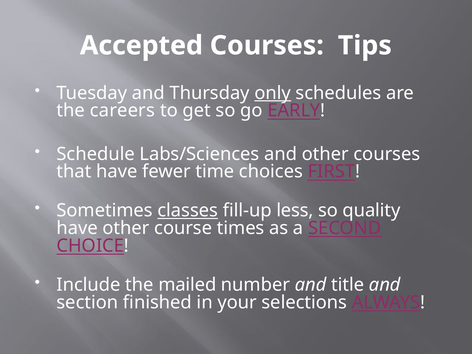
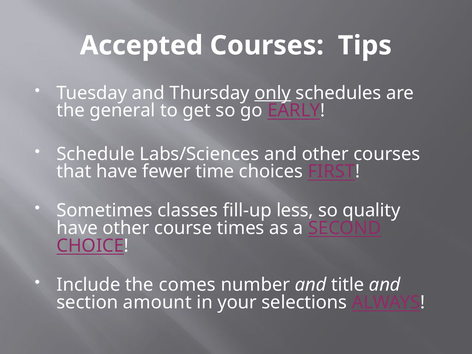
careers: careers -> general
classes underline: present -> none
mailed: mailed -> comes
finished: finished -> amount
